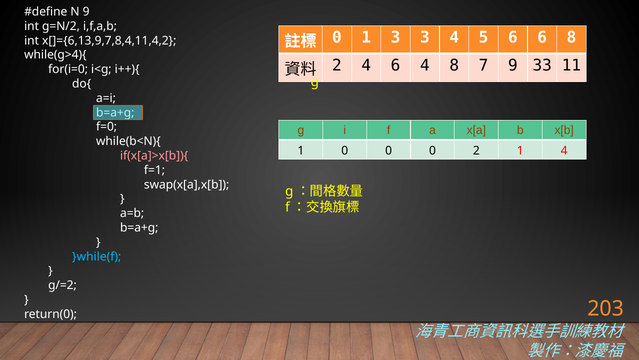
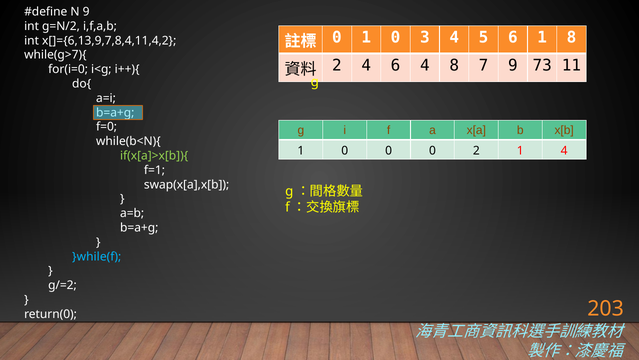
0 1 3: 3 -> 0
6 6: 6 -> 1
while(g>4){: while(g>4){ -> while(g>7){
33: 33 -> 73
if(x[a]>x[b]){ colour: pink -> light green
